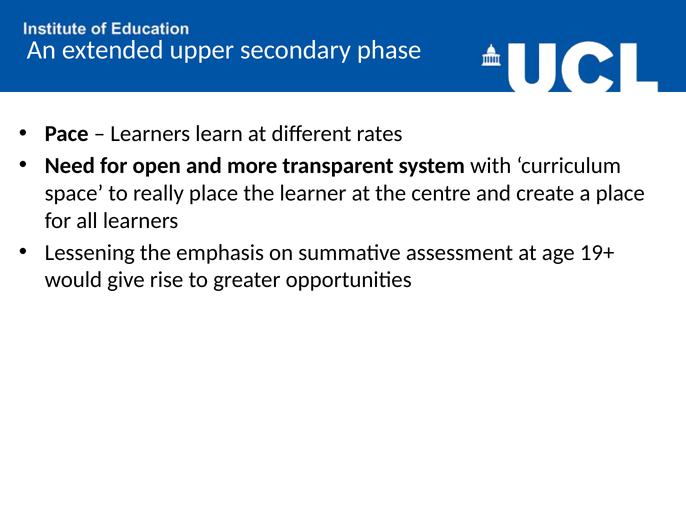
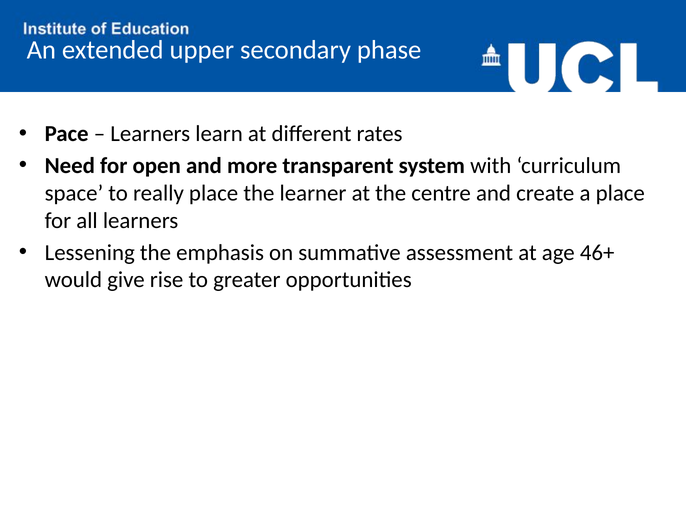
19+: 19+ -> 46+
